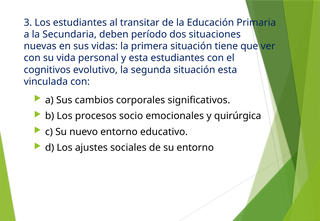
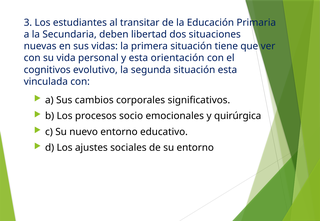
período: período -> libertad
esta estudiantes: estudiantes -> orientación
